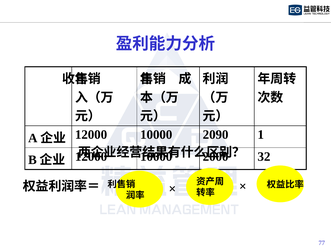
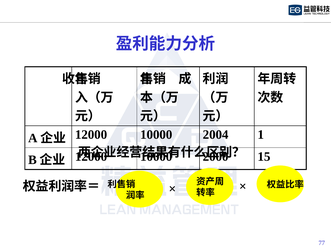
2090: 2090 -> 2004
32: 32 -> 15
